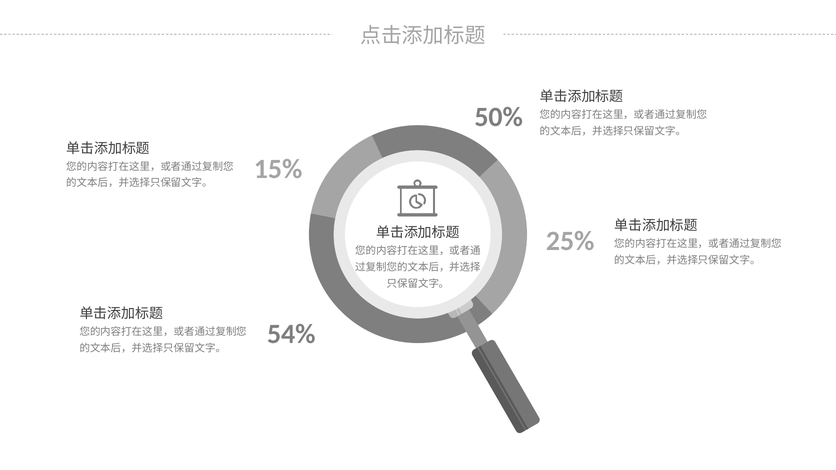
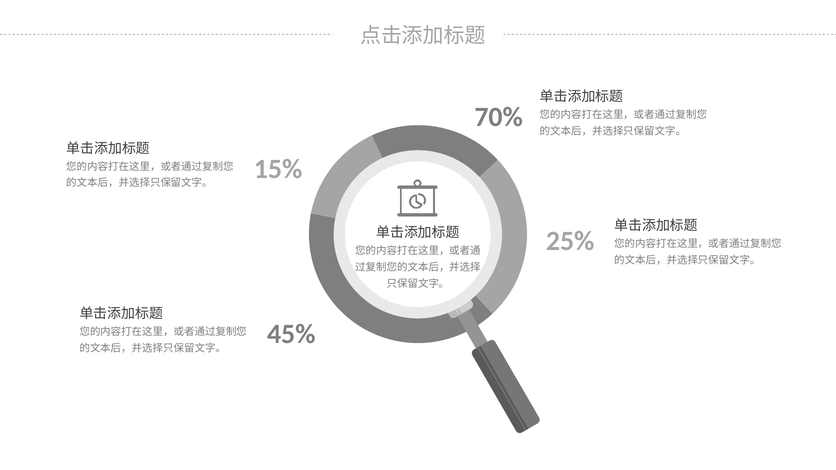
50%: 50% -> 70%
54%: 54% -> 45%
